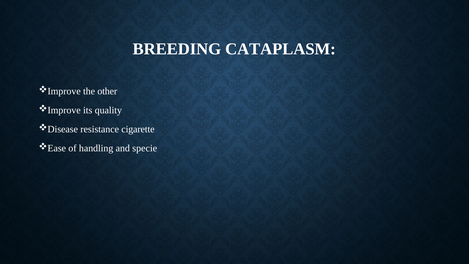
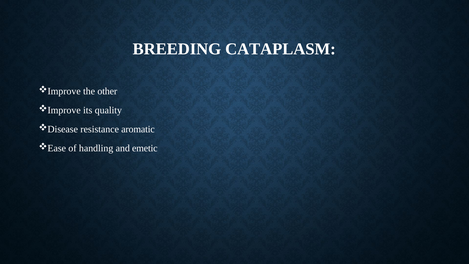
cigarette: cigarette -> aromatic
specie: specie -> emetic
